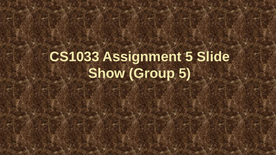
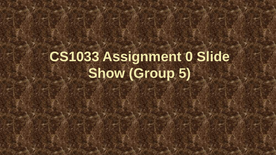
Assignment 5: 5 -> 0
